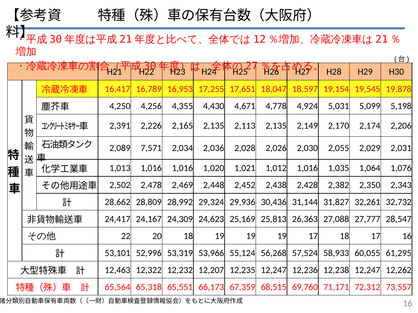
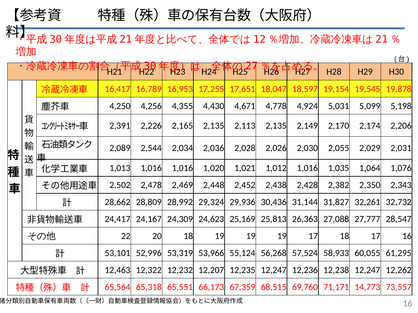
7,571: 7,571 -> 2,544
72,312: 72,312 -> 14,773
